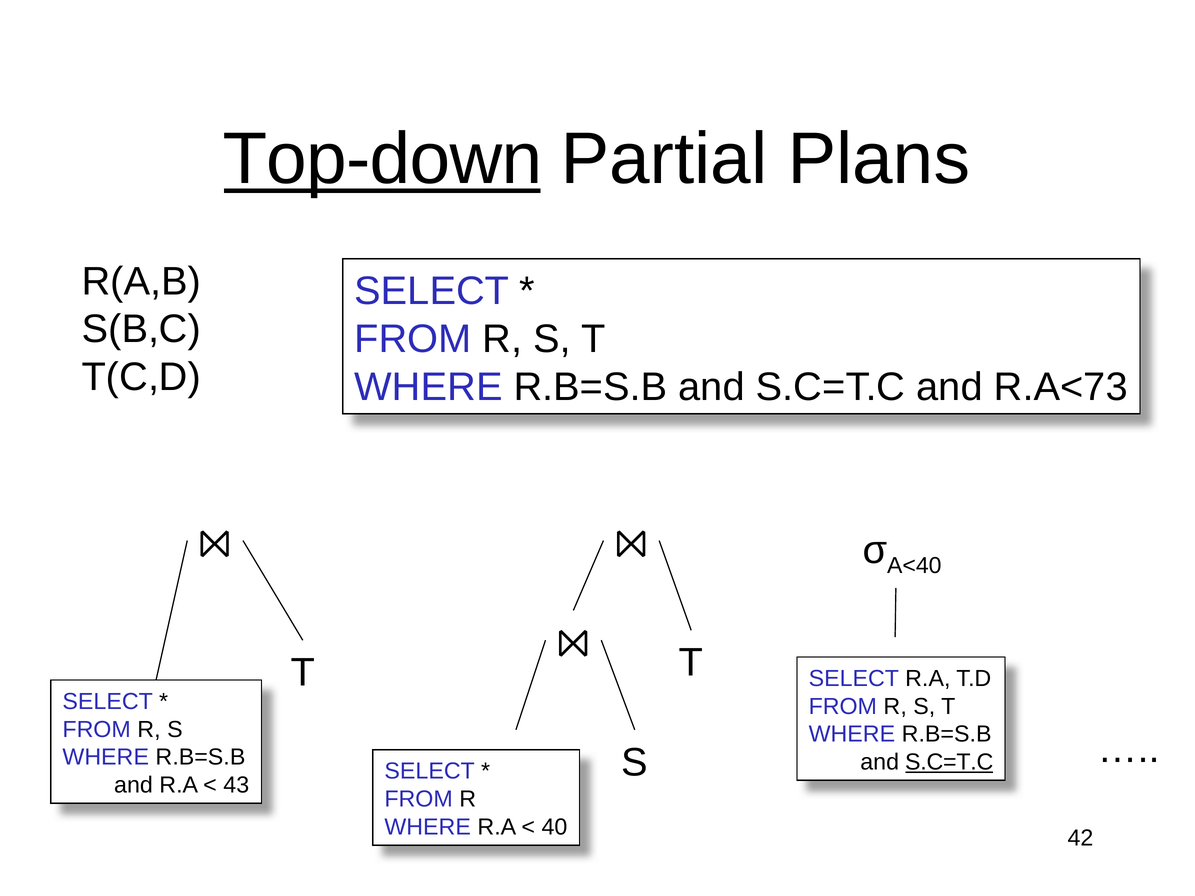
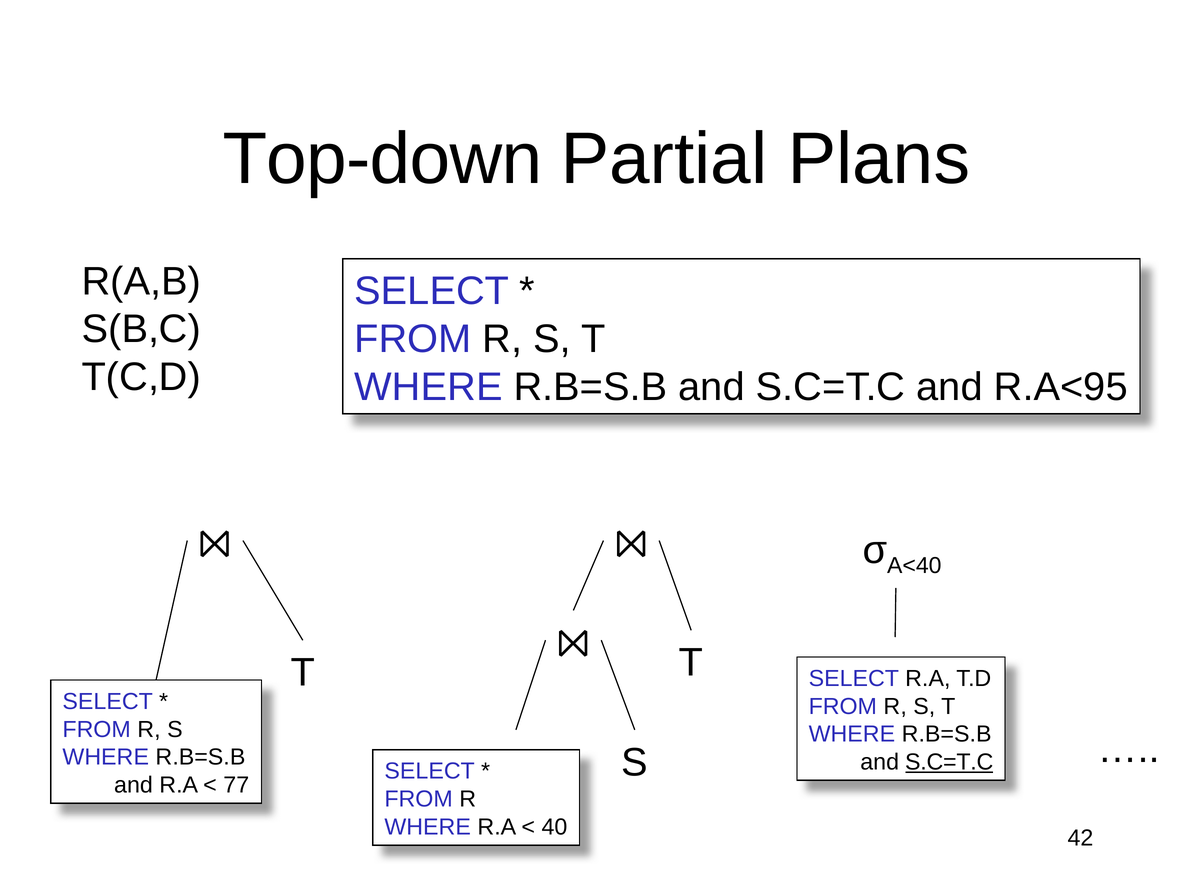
Top-down underline: present -> none
R.A<73: R.A<73 -> R.A<95
43: 43 -> 77
